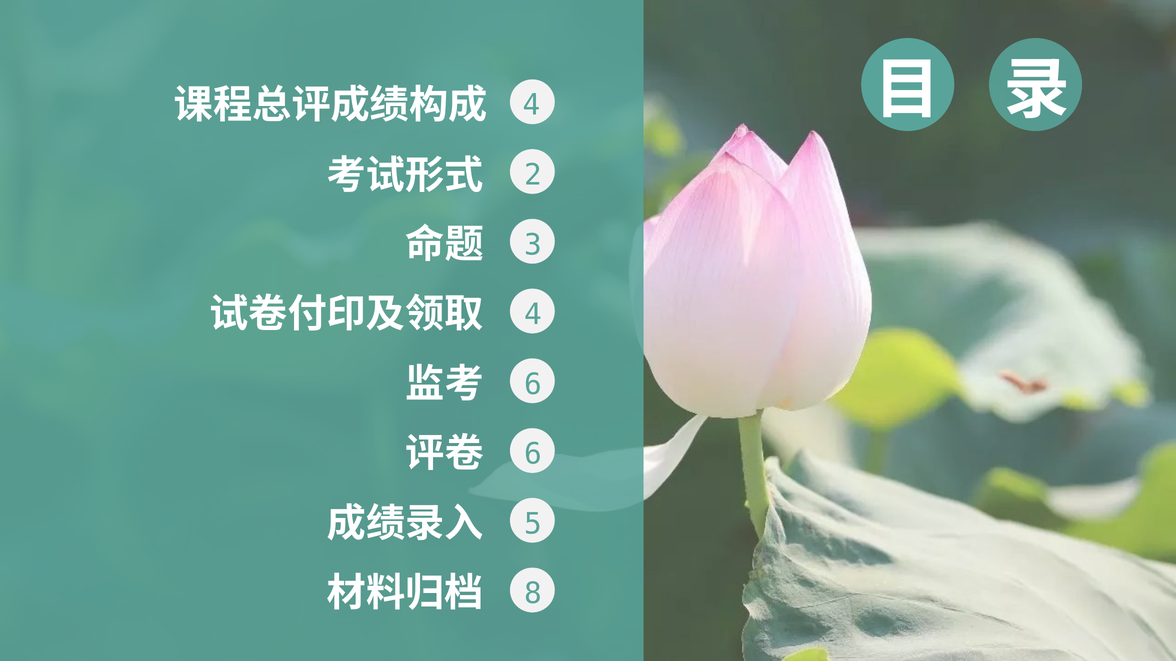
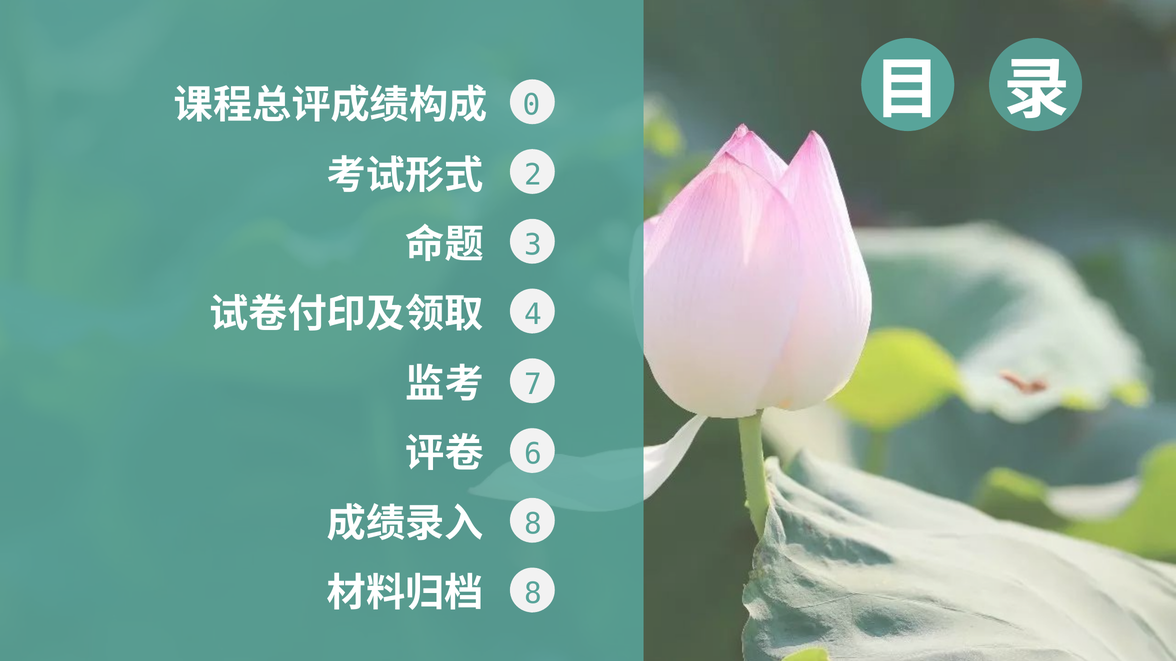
4 at (532, 105): 4 -> 0
6 at (533, 385): 6 -> 7
5 at (533, 524): 5 -> 8
